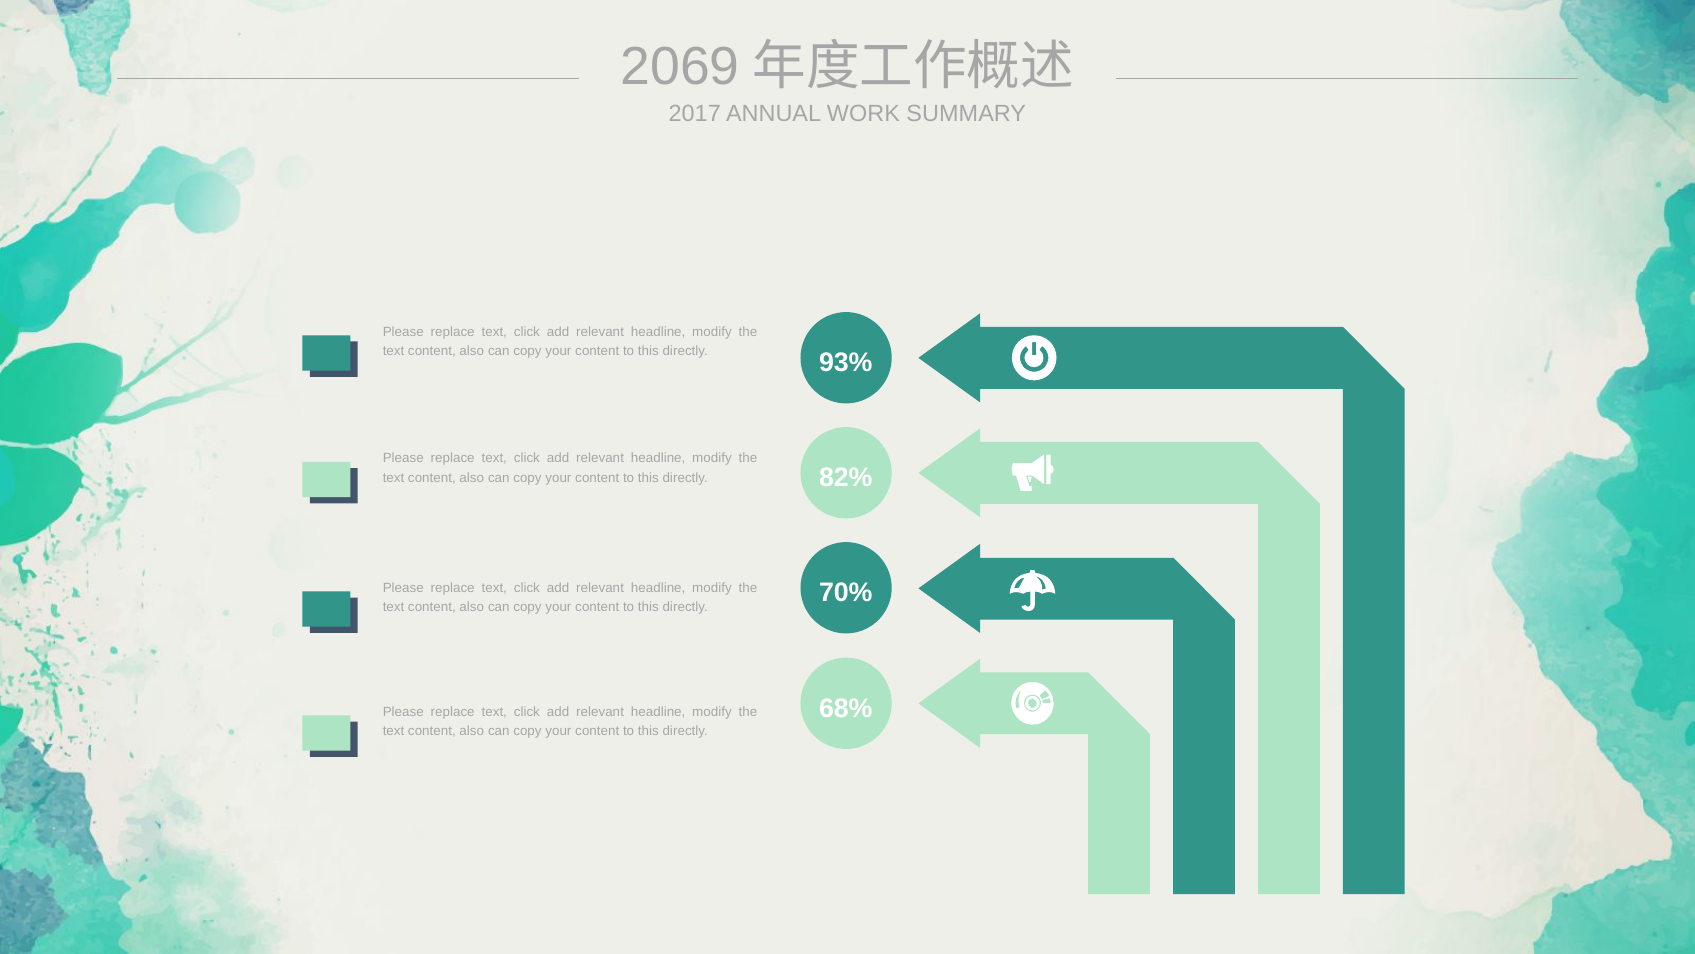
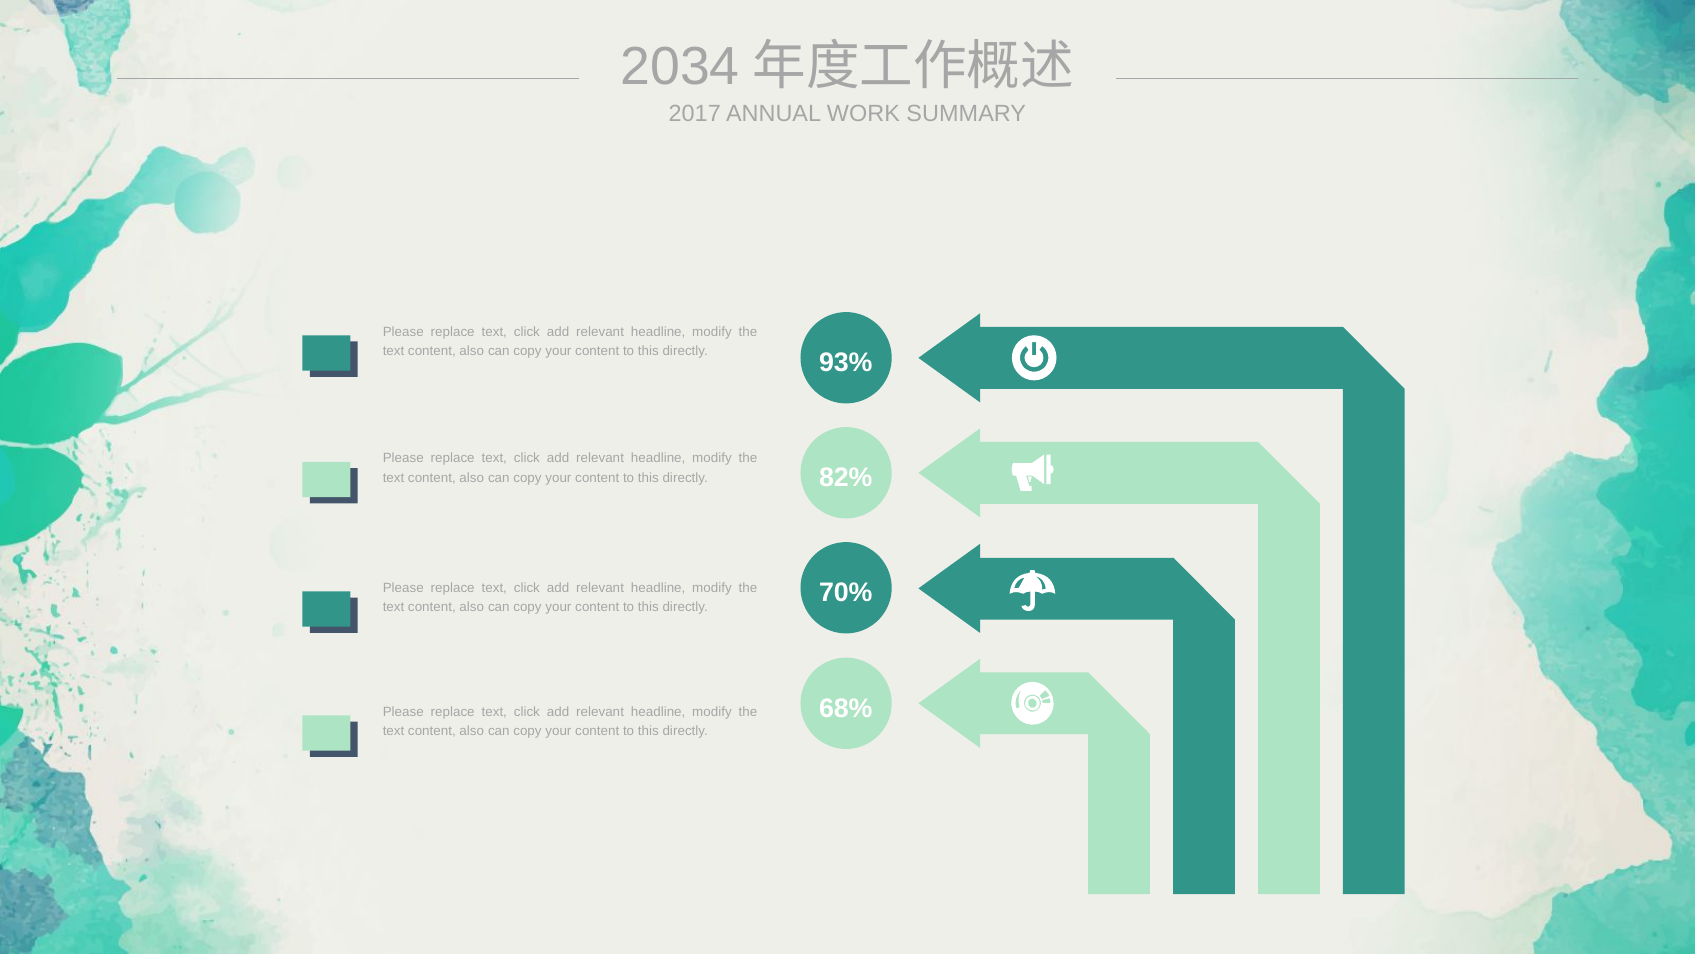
2069: 2069 -> 2034
